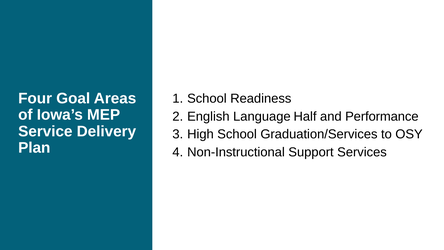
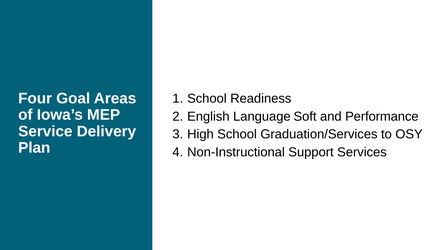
Half: Half -> Soft
